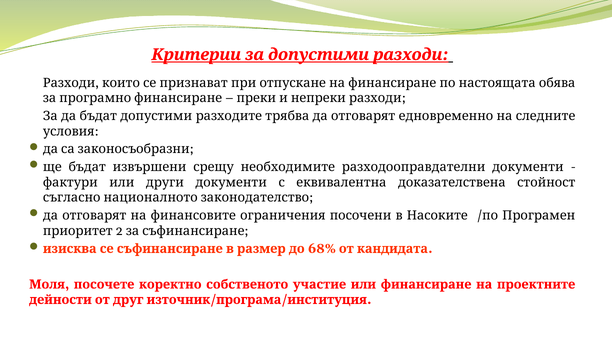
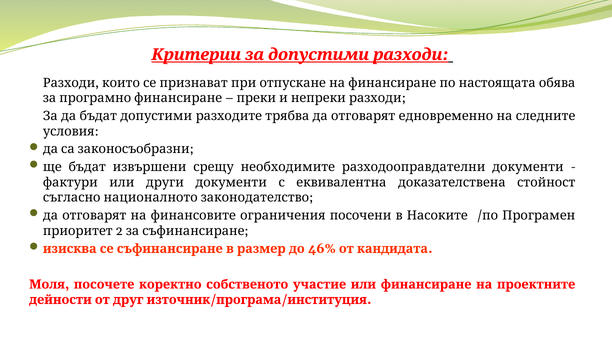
68%: 68% -> 46%
